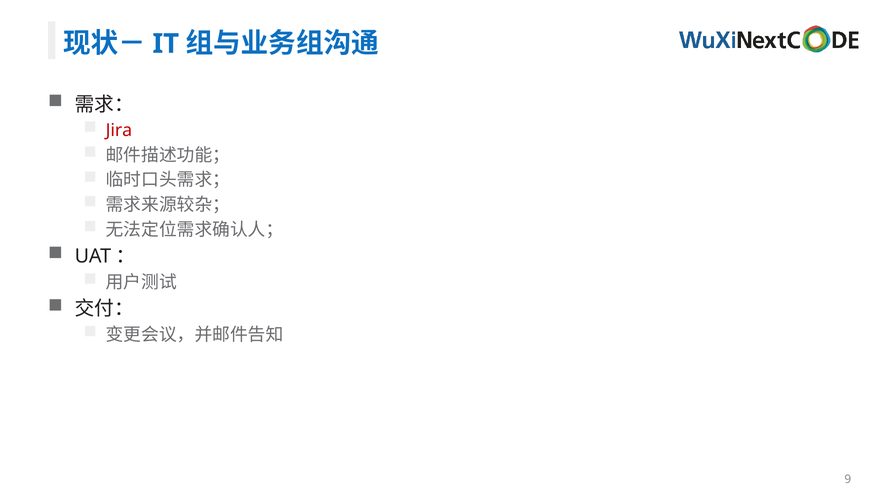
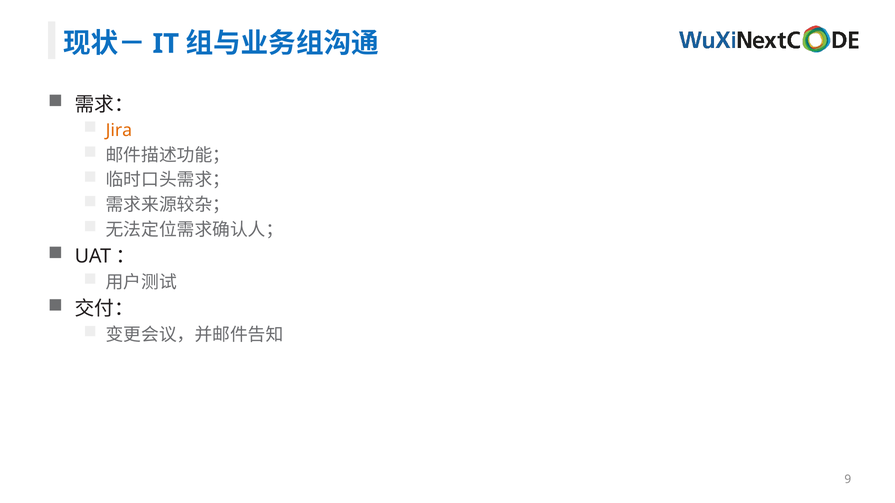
Jira colour: red -> orange
